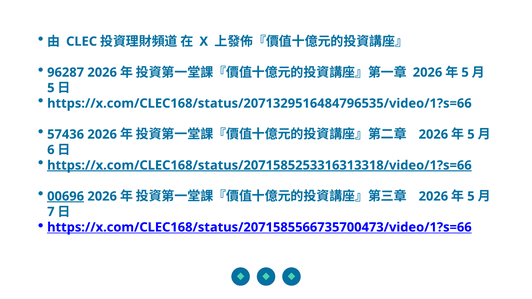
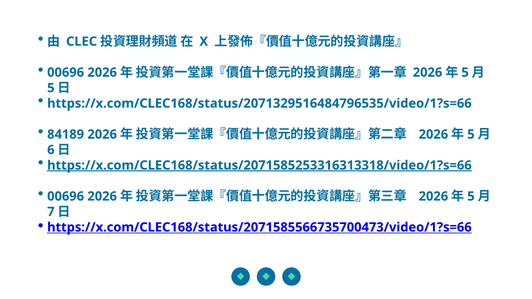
96287 at (66, 72): 96287 -> 00696
57436: 57436 -> 84189
00696 at (66, 196) underline: present -> none
